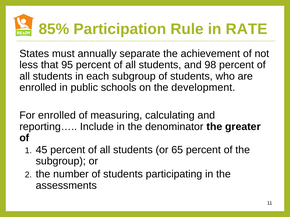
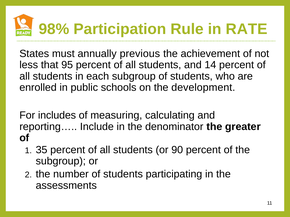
85%: 85% -> 98%
separate: separate -> previous
98: 98 -> 14
For enrolled: enrolled -> includes
45: 45 -> 35
65: 65 -> 90
